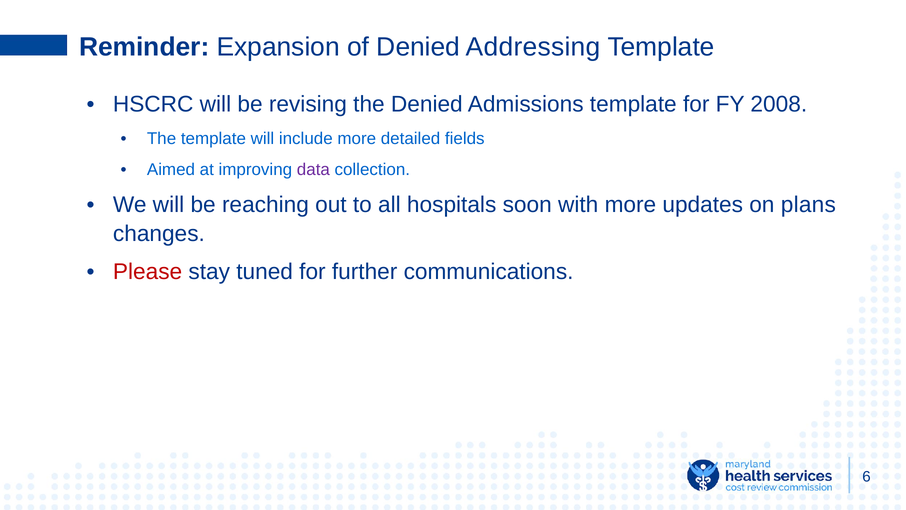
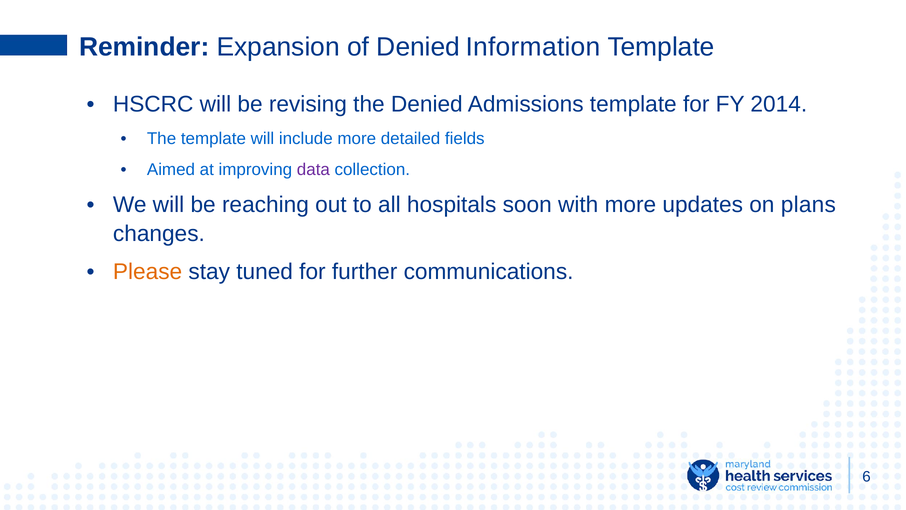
Addressing: Addressing -> Information
2008: 2008 -> 2014
Please colour: red -> orange
